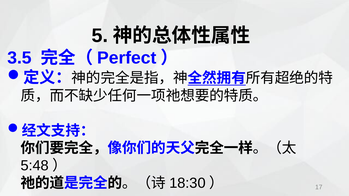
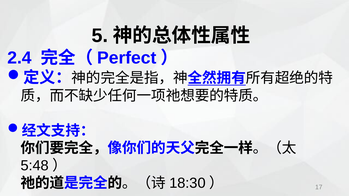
3.5: 3.5 -> 2.4
